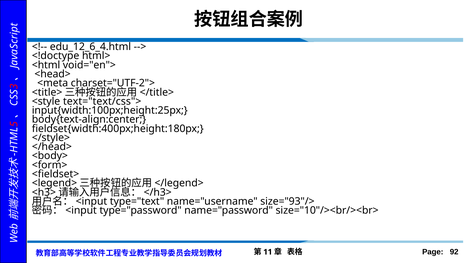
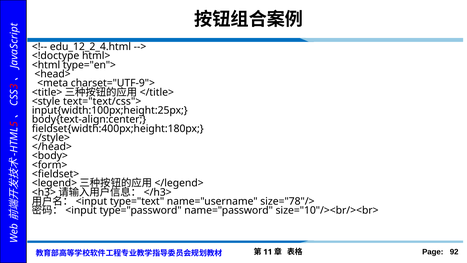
edu_12_6_4.html: edu_12_6_4.html -> edu_12_2_4.html
void="en">: void="en"> -> type="en">
charset="UTF-2">: charset="UTF-2"> -> charset="UTF-9">
size="93"/>: size="93"/> -> size="78"/>
